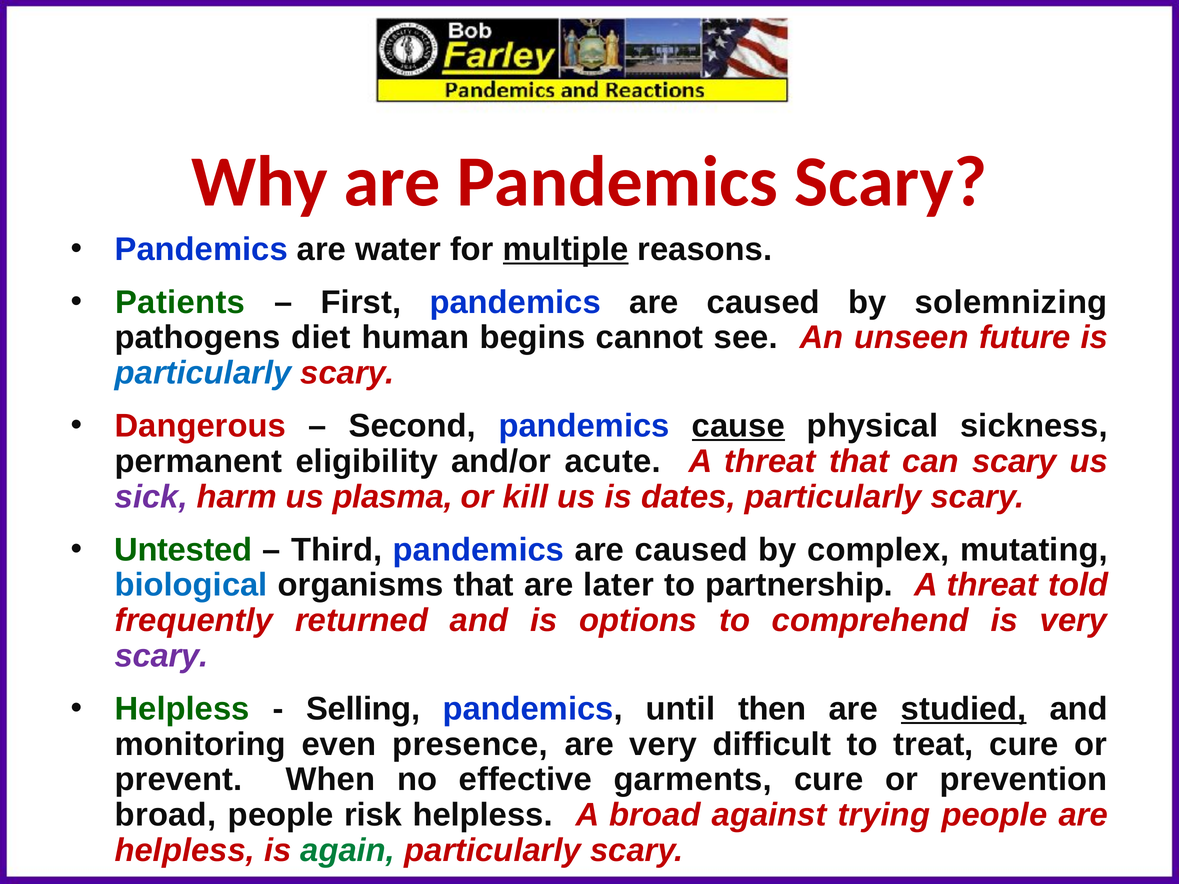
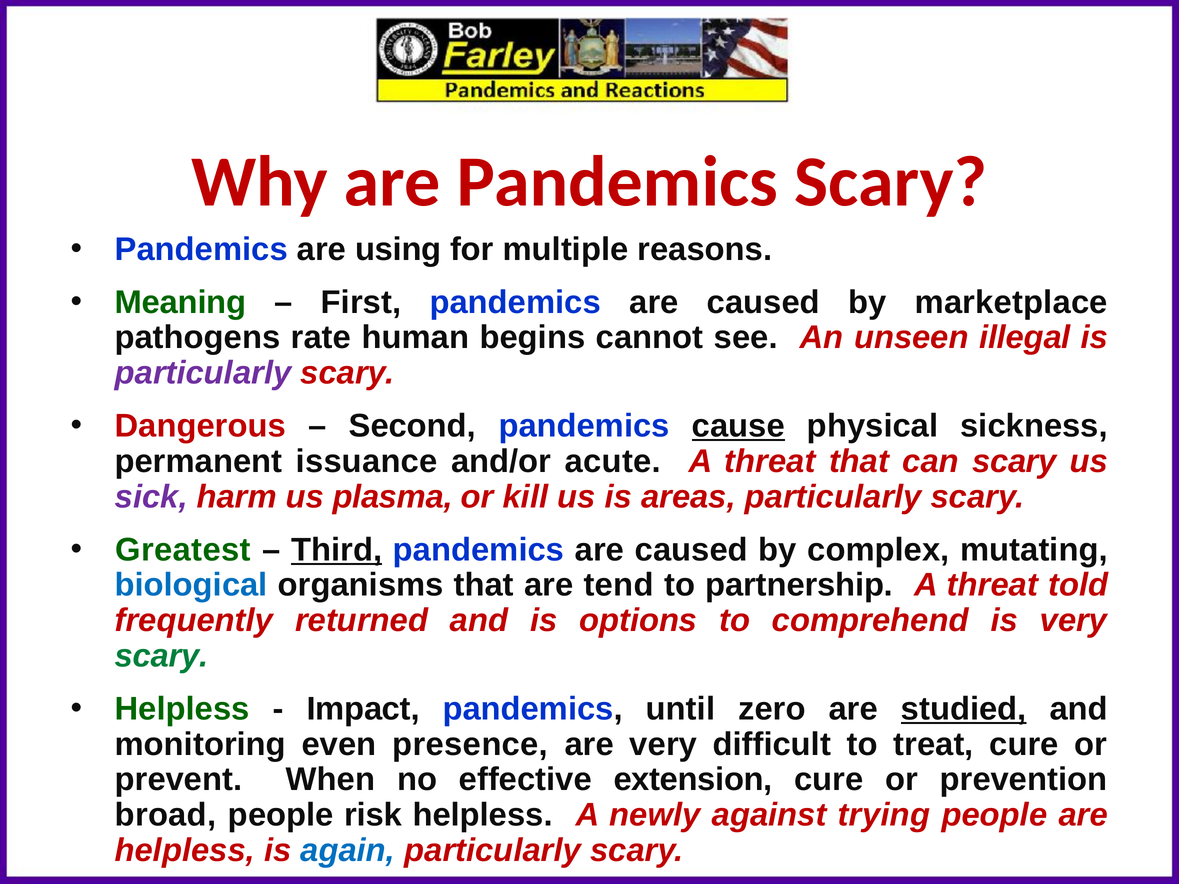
water: water -> using
multiple underline: present -> none
Patients: Patients -> Meaning
solemnizing: solemnizing -> marketplace
diet: diet -> rate
future: future -> illegal
particularly at (203, 373) colour: blue -> purple
eligibility: eligibility -> issuance
dates: dates -> areas
Untested: Untested -> Greatest
Third underline: none -> present
later: later -> tend
scary at (162, 656) colour: purple -> green
Selling: Selling -> Impact
then: then -> zero
garments: garments -> extension
A broad: broad -> newly
again colour: green -> blue
